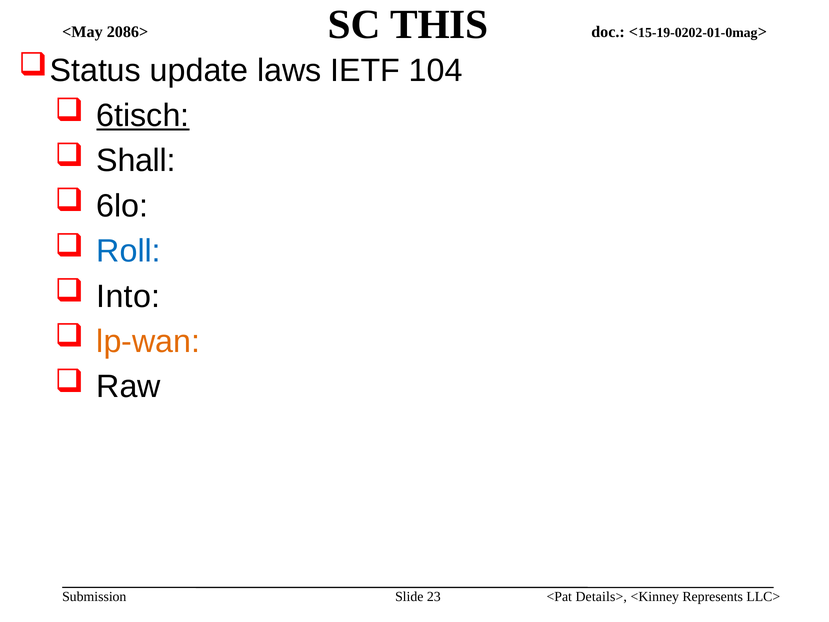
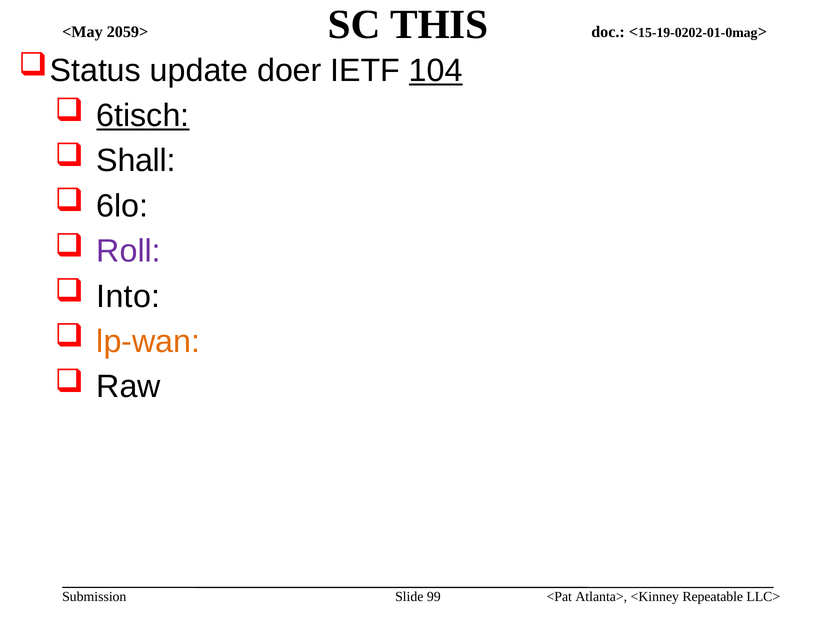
2086>: 2086> -> 2059>
laws: laws -> doer
104 underline: none -> present
Roll colour: blue -> purple
23: 23 -> 99
Details>: Details> -> Atlanta>
Represents: Represents -> Repeatable
